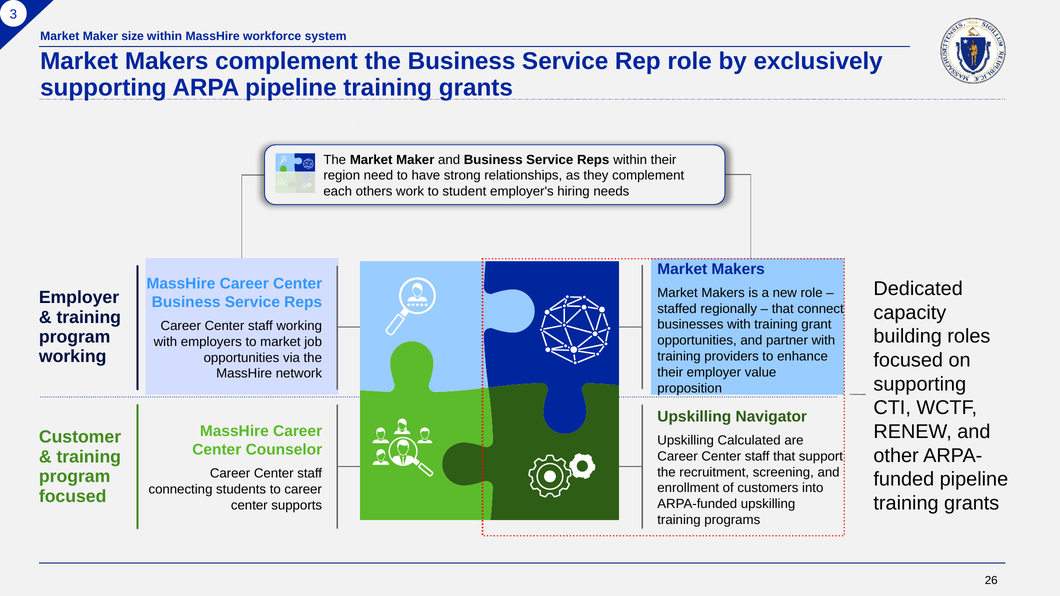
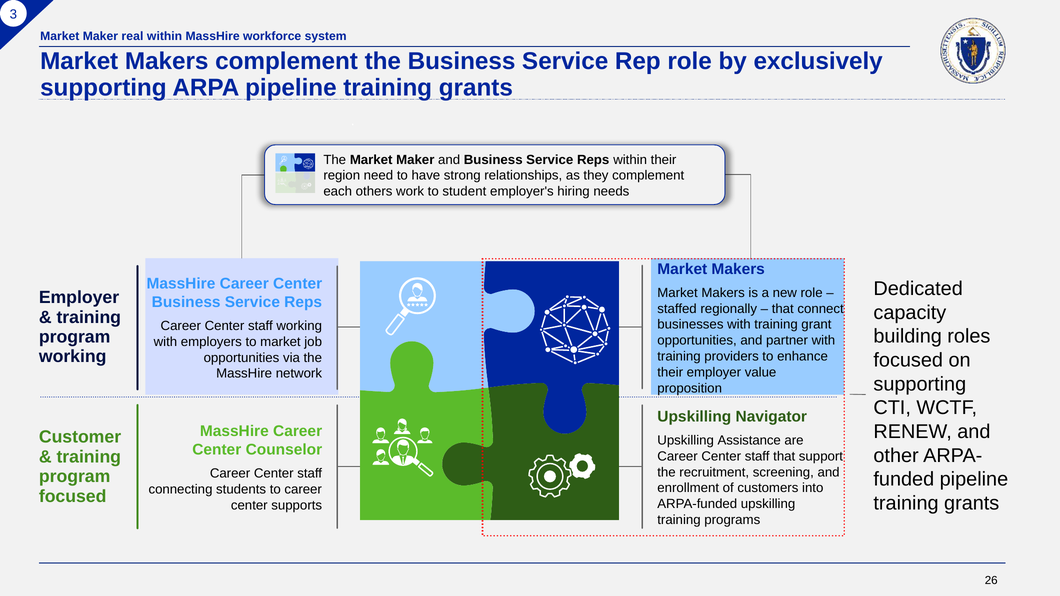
size: size -> real
Calculated: Calculated -> Assistance
